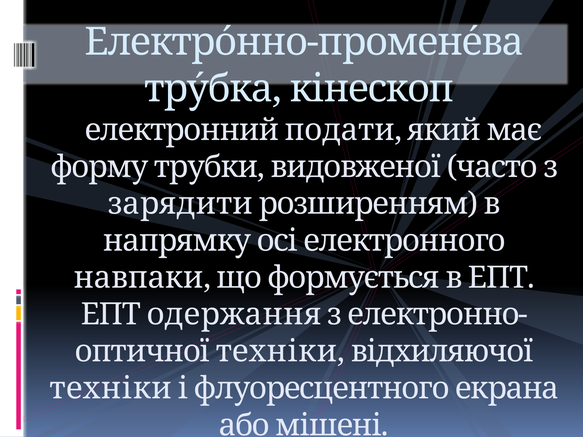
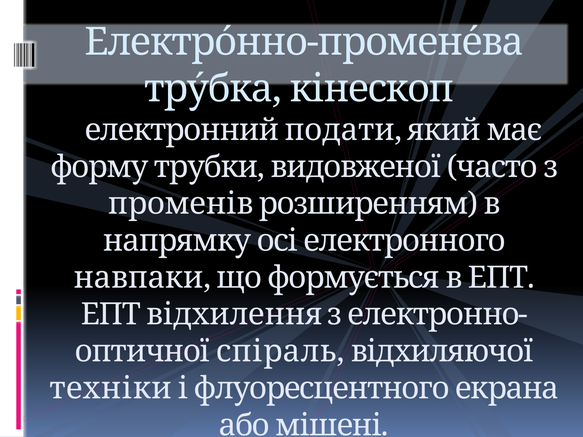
зарядити: зарядити -> променів
одержання: одержання -> відхилення
техніки at (280, 352): техніки -> спіраль
